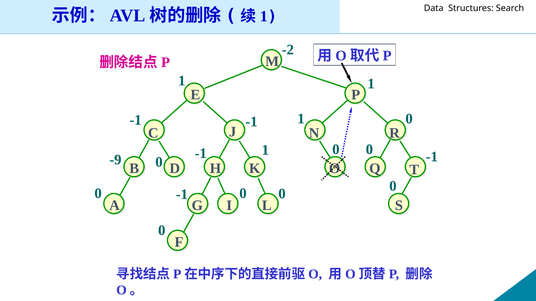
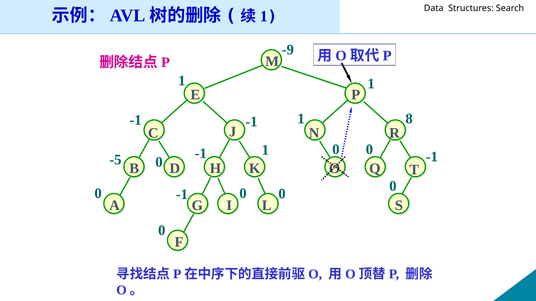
-2: -2 -> -9
1 0: 0 -> 8
-9: -9 -> -5
